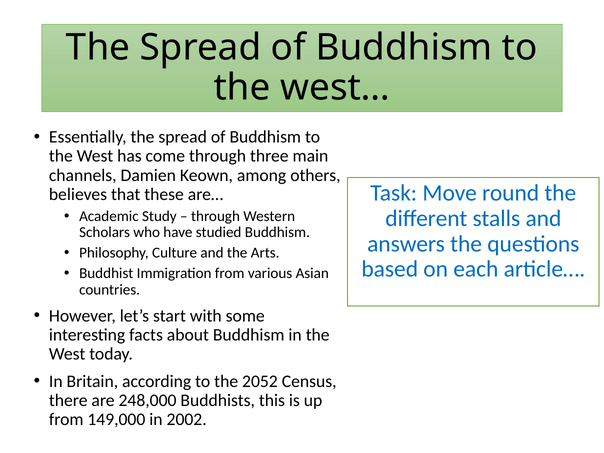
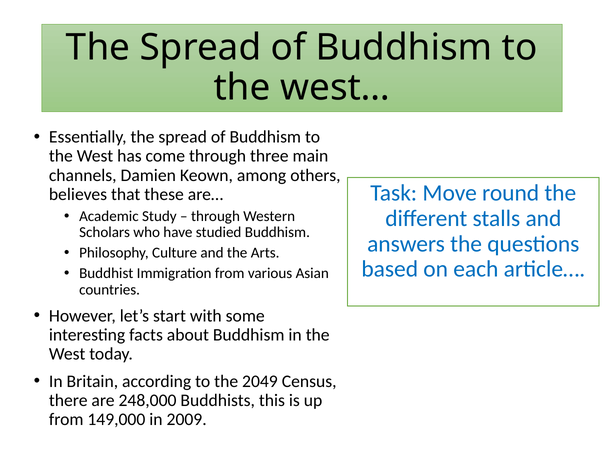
2052: 2052 -> 2049
2002: 2002 -> 2009
